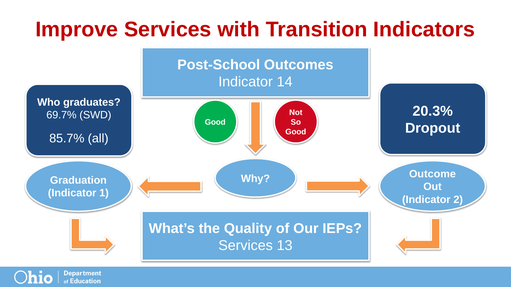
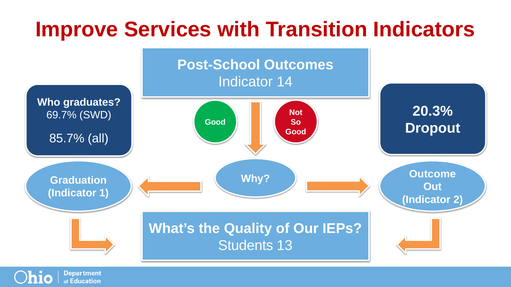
Services at (246, 246): Services -> Students
